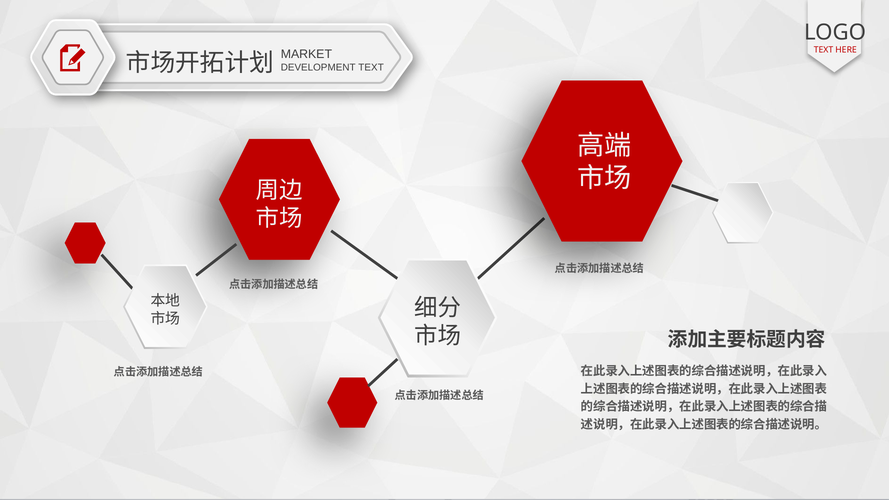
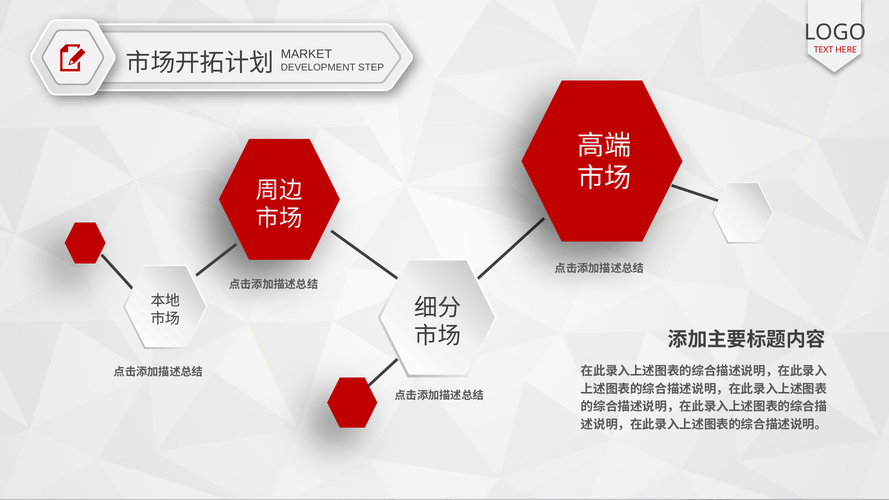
DEVELOPMENT TEXT: TEXT -> STEP
